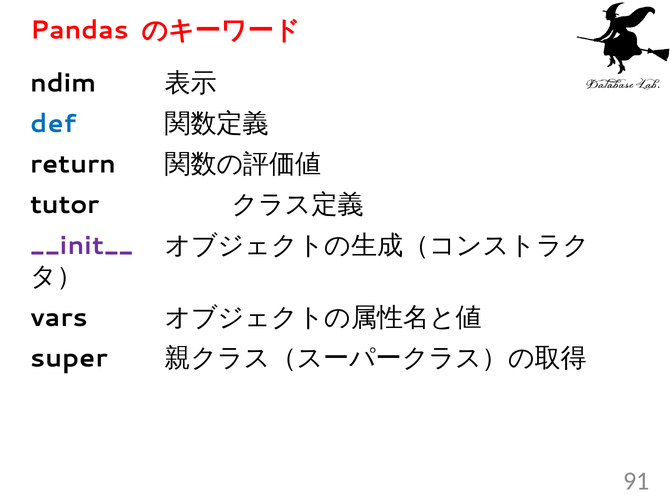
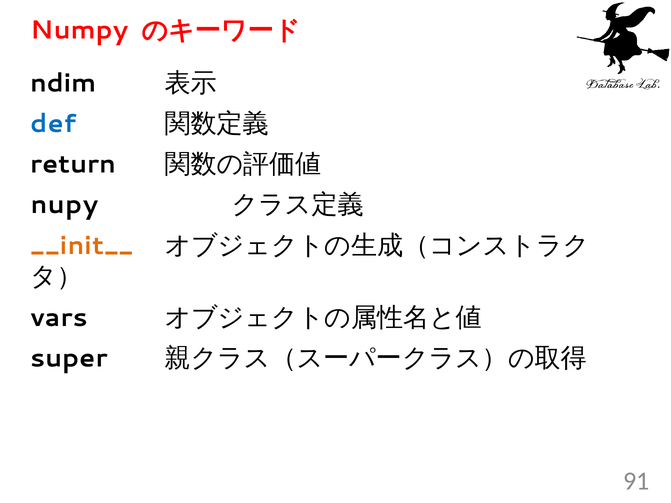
Pandas: Pandas -> Numpy
tutor: tutor -> nupy
__init__ colour: purple -> orange
